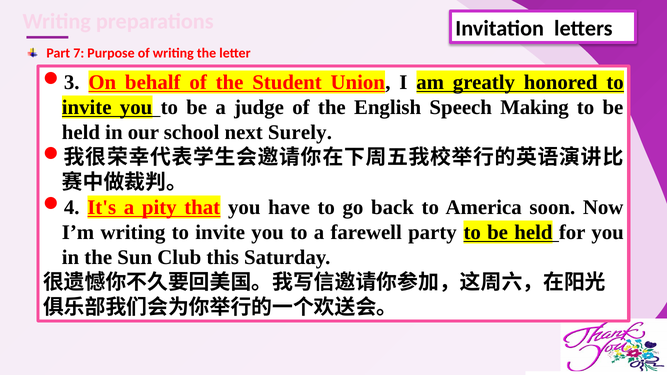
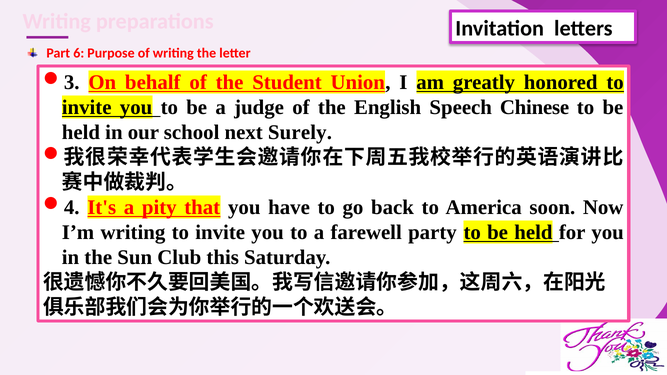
7: 7 -> 6
Making: Making -> Chinese
